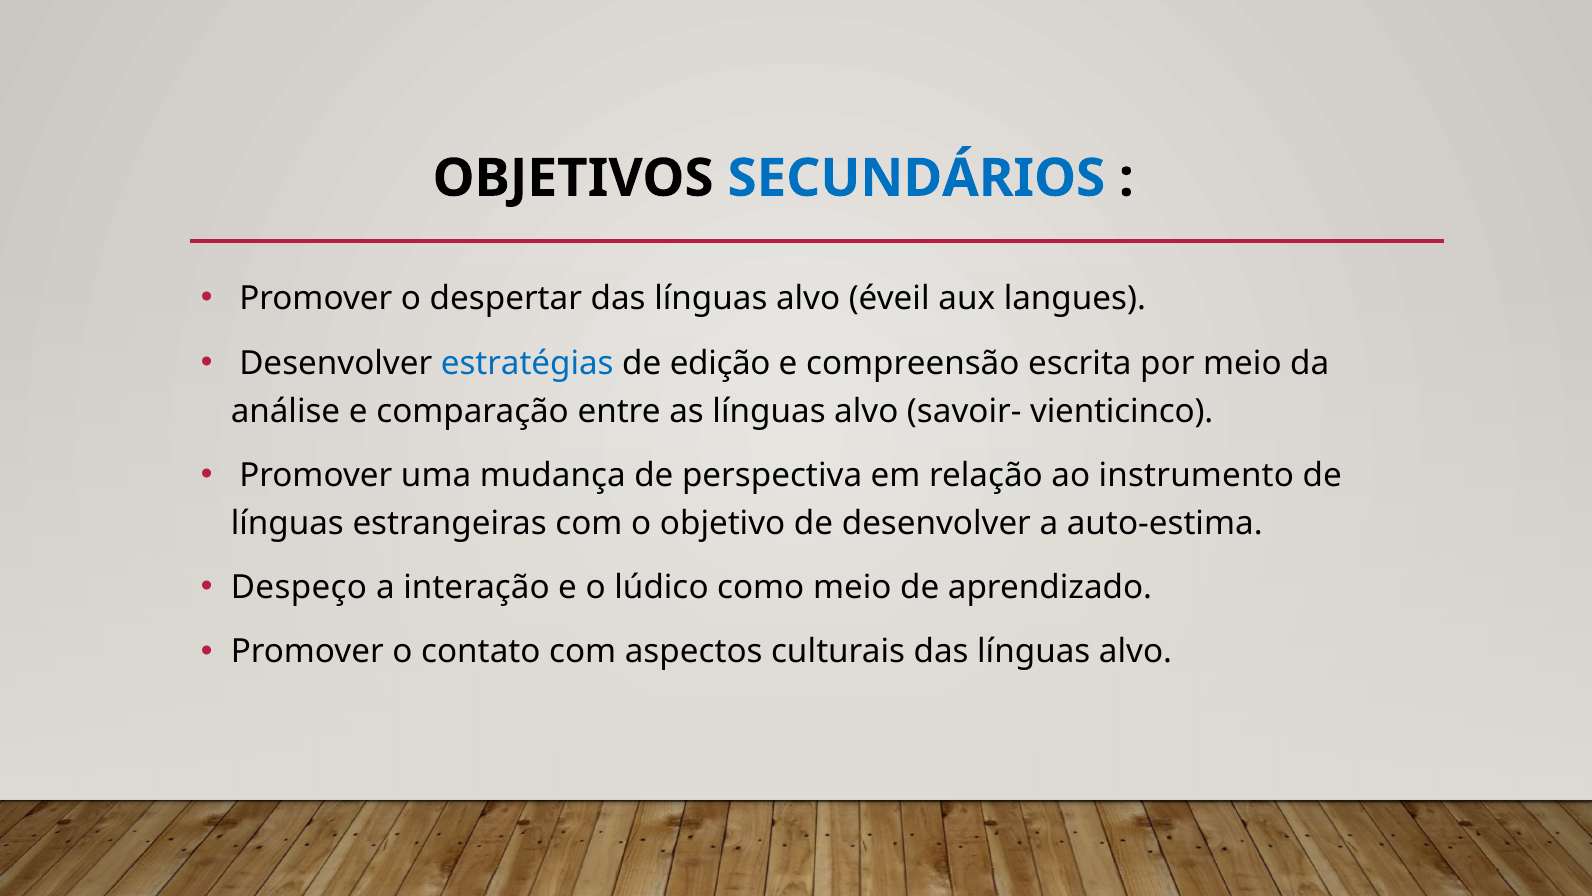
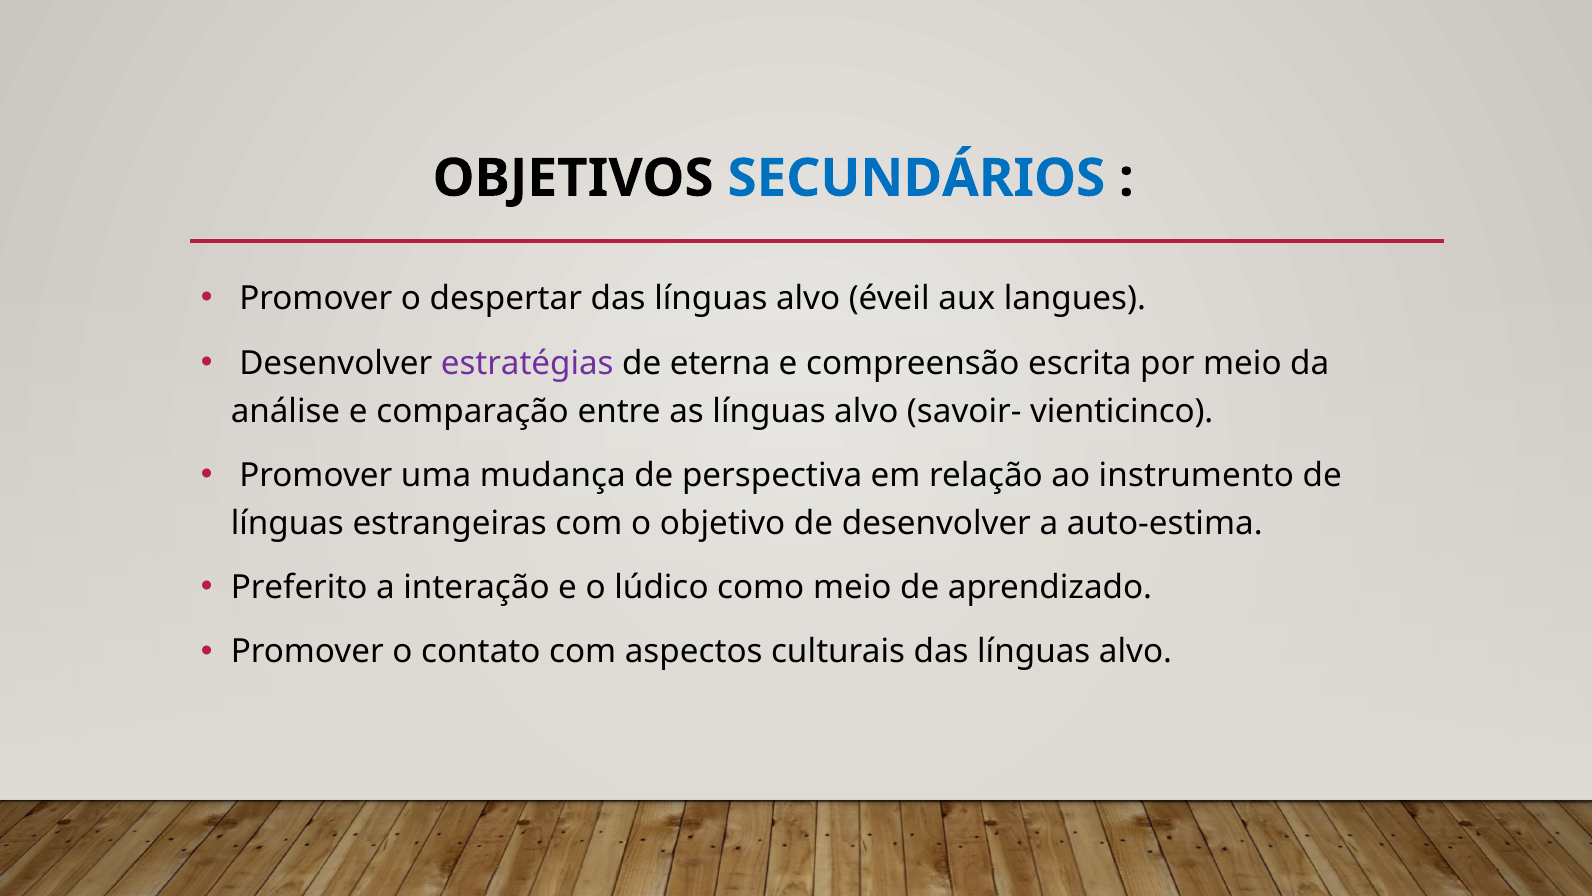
estratégias colour: blue -> purple
edição: edição -> eterna
Despeço: Despeço -> Preferito
